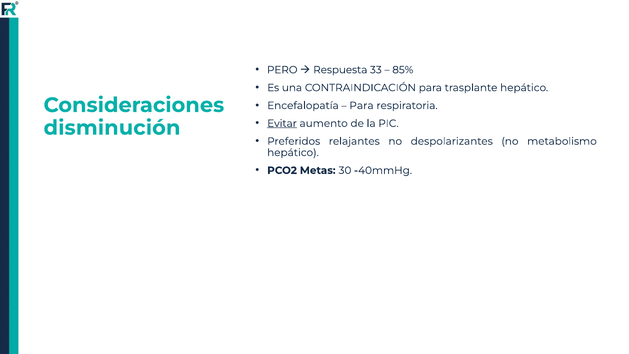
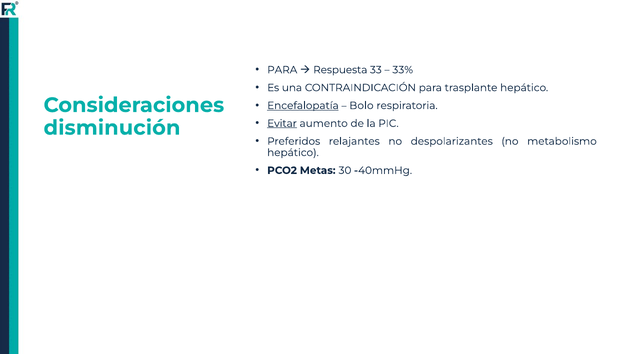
PERO at (282, 70): PERO -> PARA
85%: 85% -> 33%
Encefalopatía underline: none -> present
Para at (361, 106): Para -> Bolo
